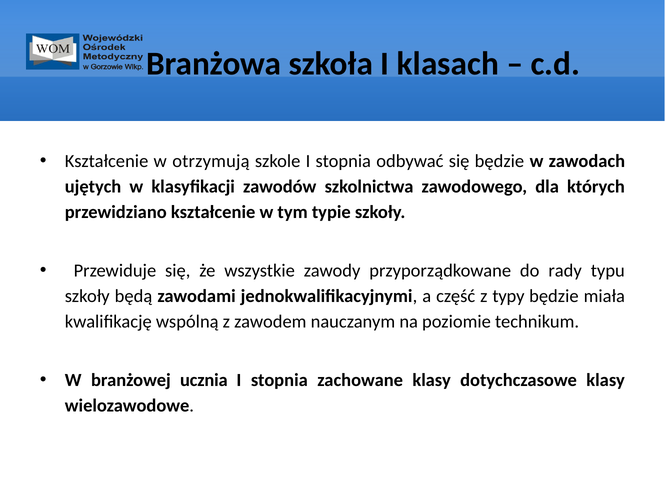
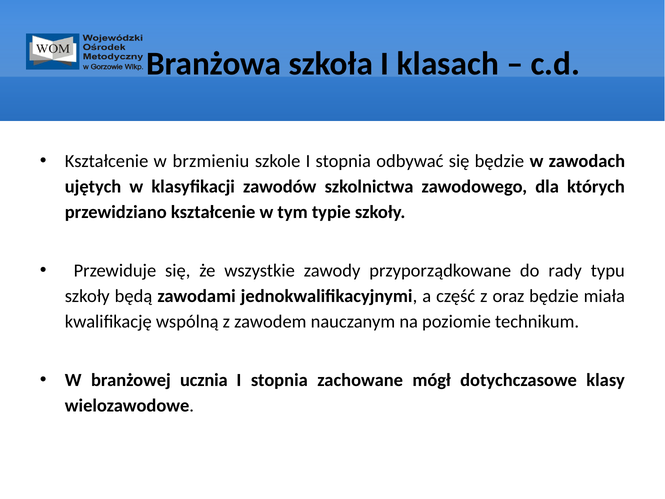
otrzymują: otrzymują -> brzmieniu
typy: typy -> oraz
zachowane klasy: klasy -> mógł
